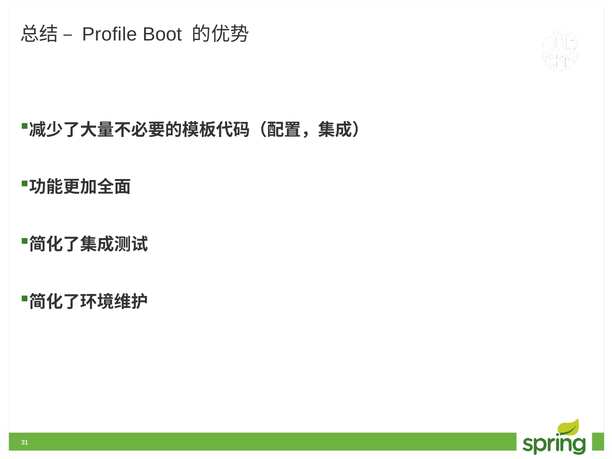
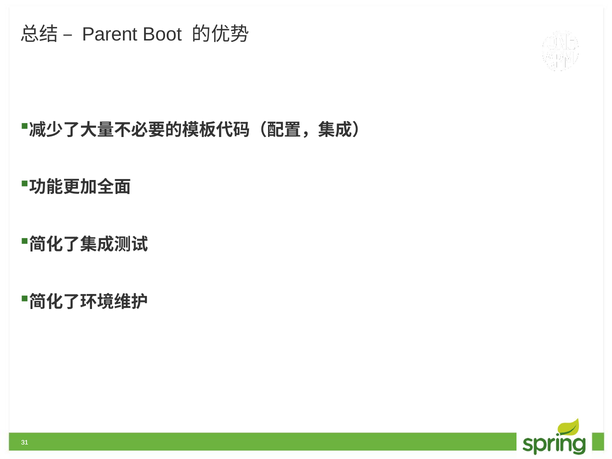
Profile: Profile -> Parent
